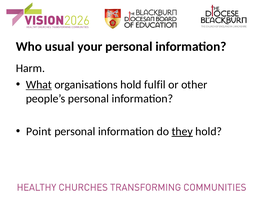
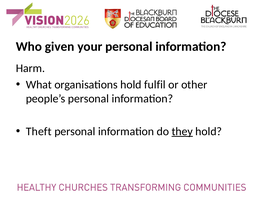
usual: usual -> given
What underline: present -> none
Point: Point -> Theft
